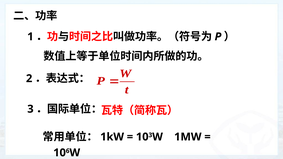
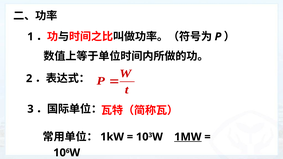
1MW underline: none -> present
